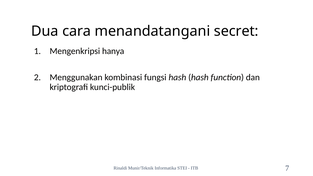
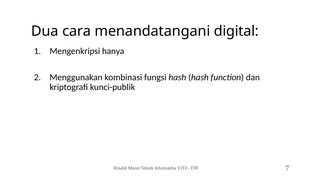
secret: secret -> digital
